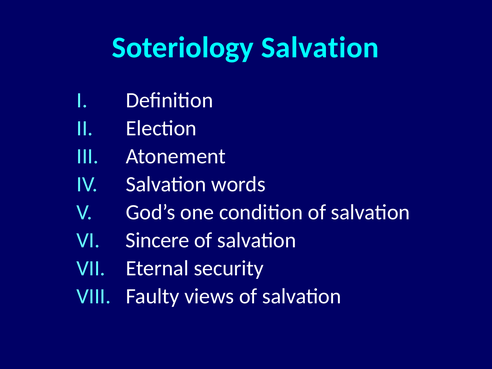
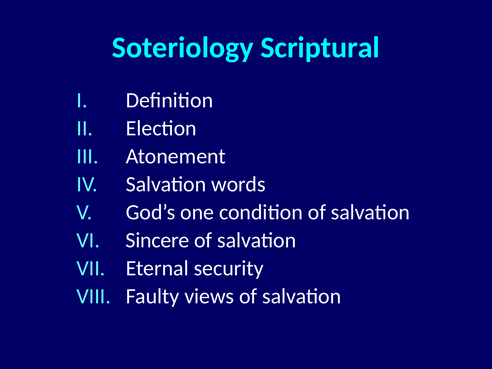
Soteriology Salvation: Salvation -> Scriptural
